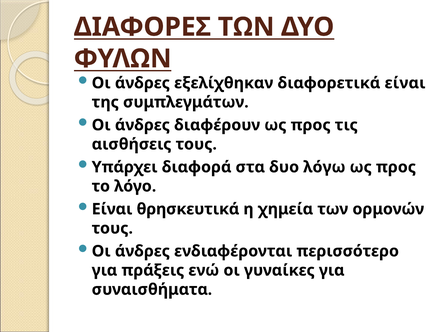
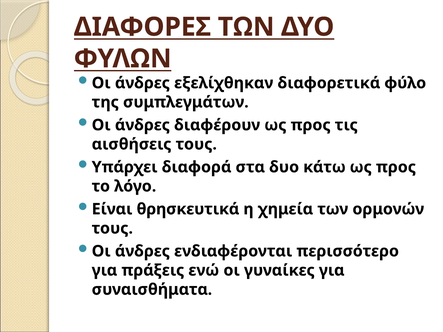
διαφορετικά είναι: είναι -> φύλο
λόγω: λόγω -> κάτω
